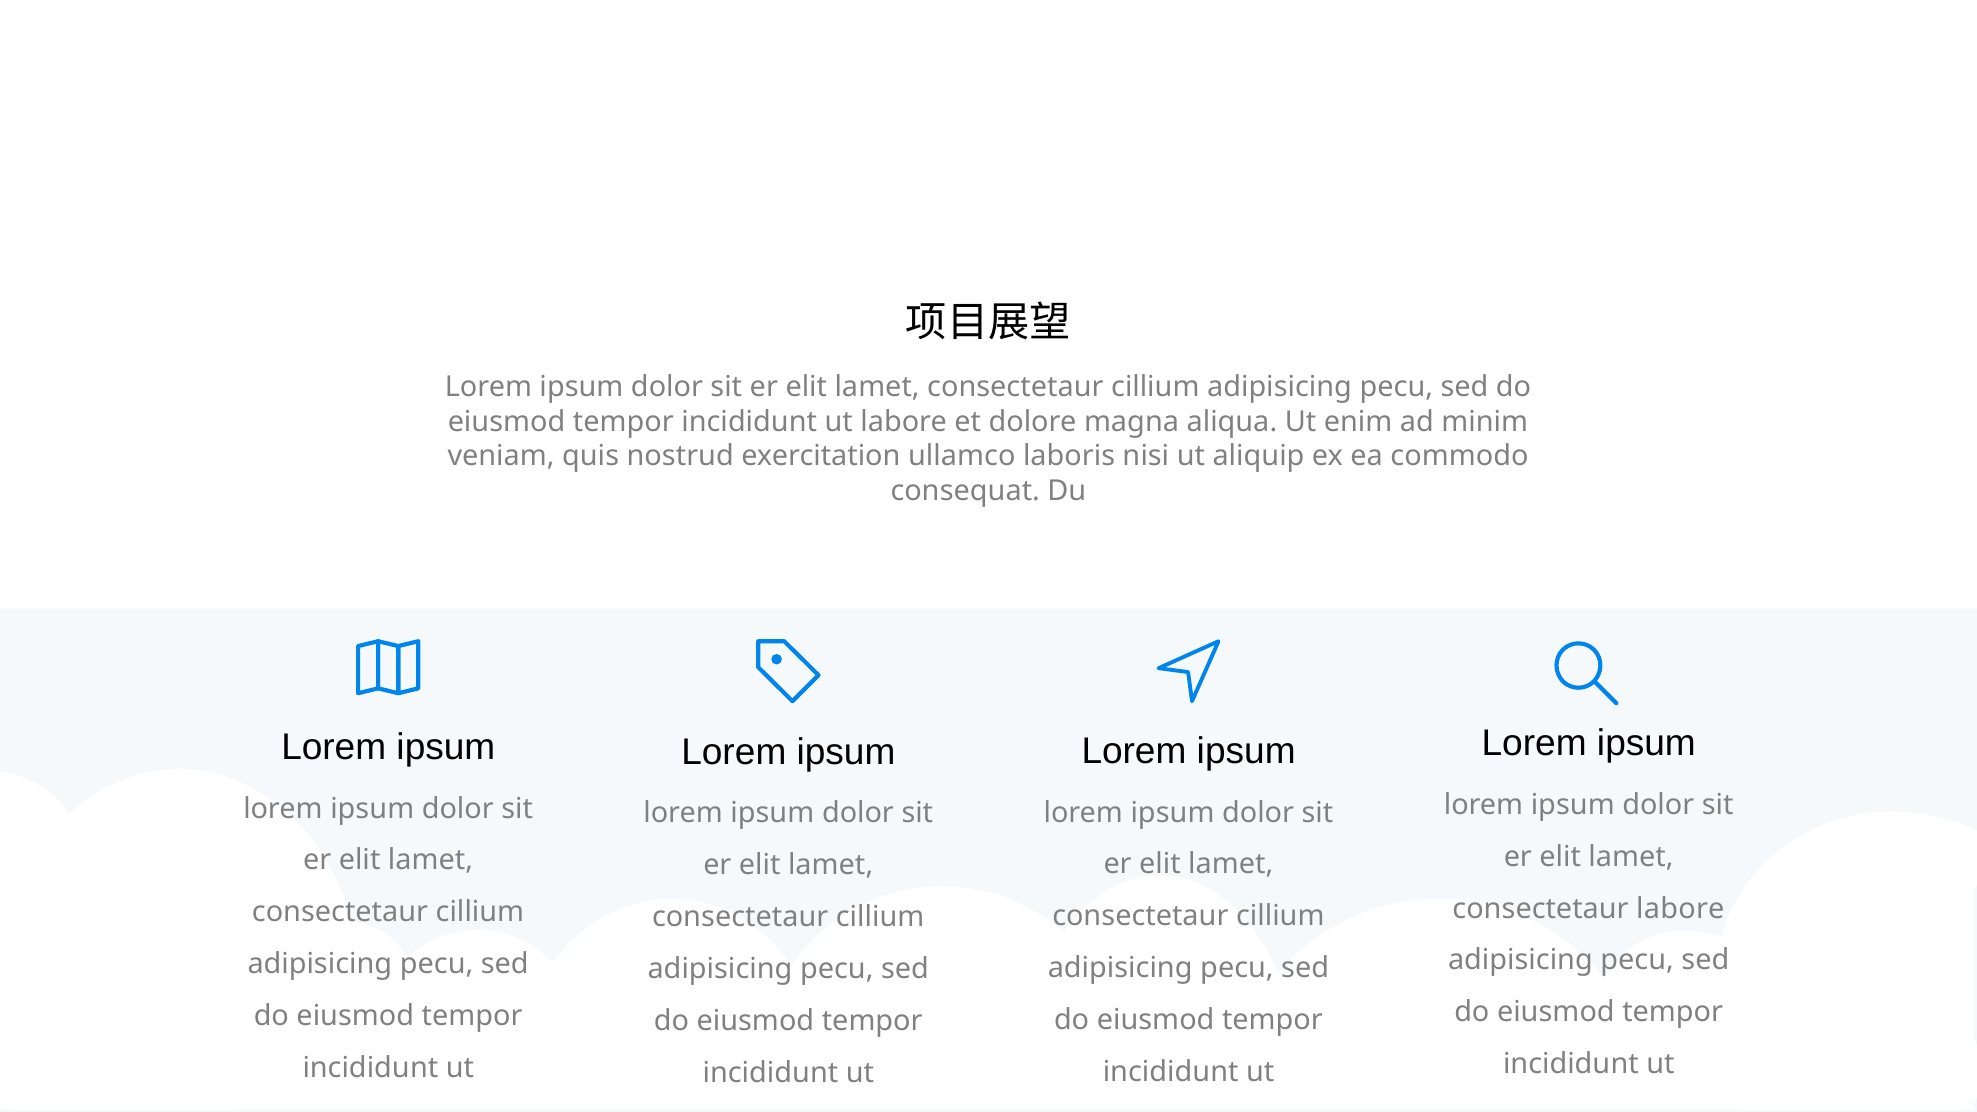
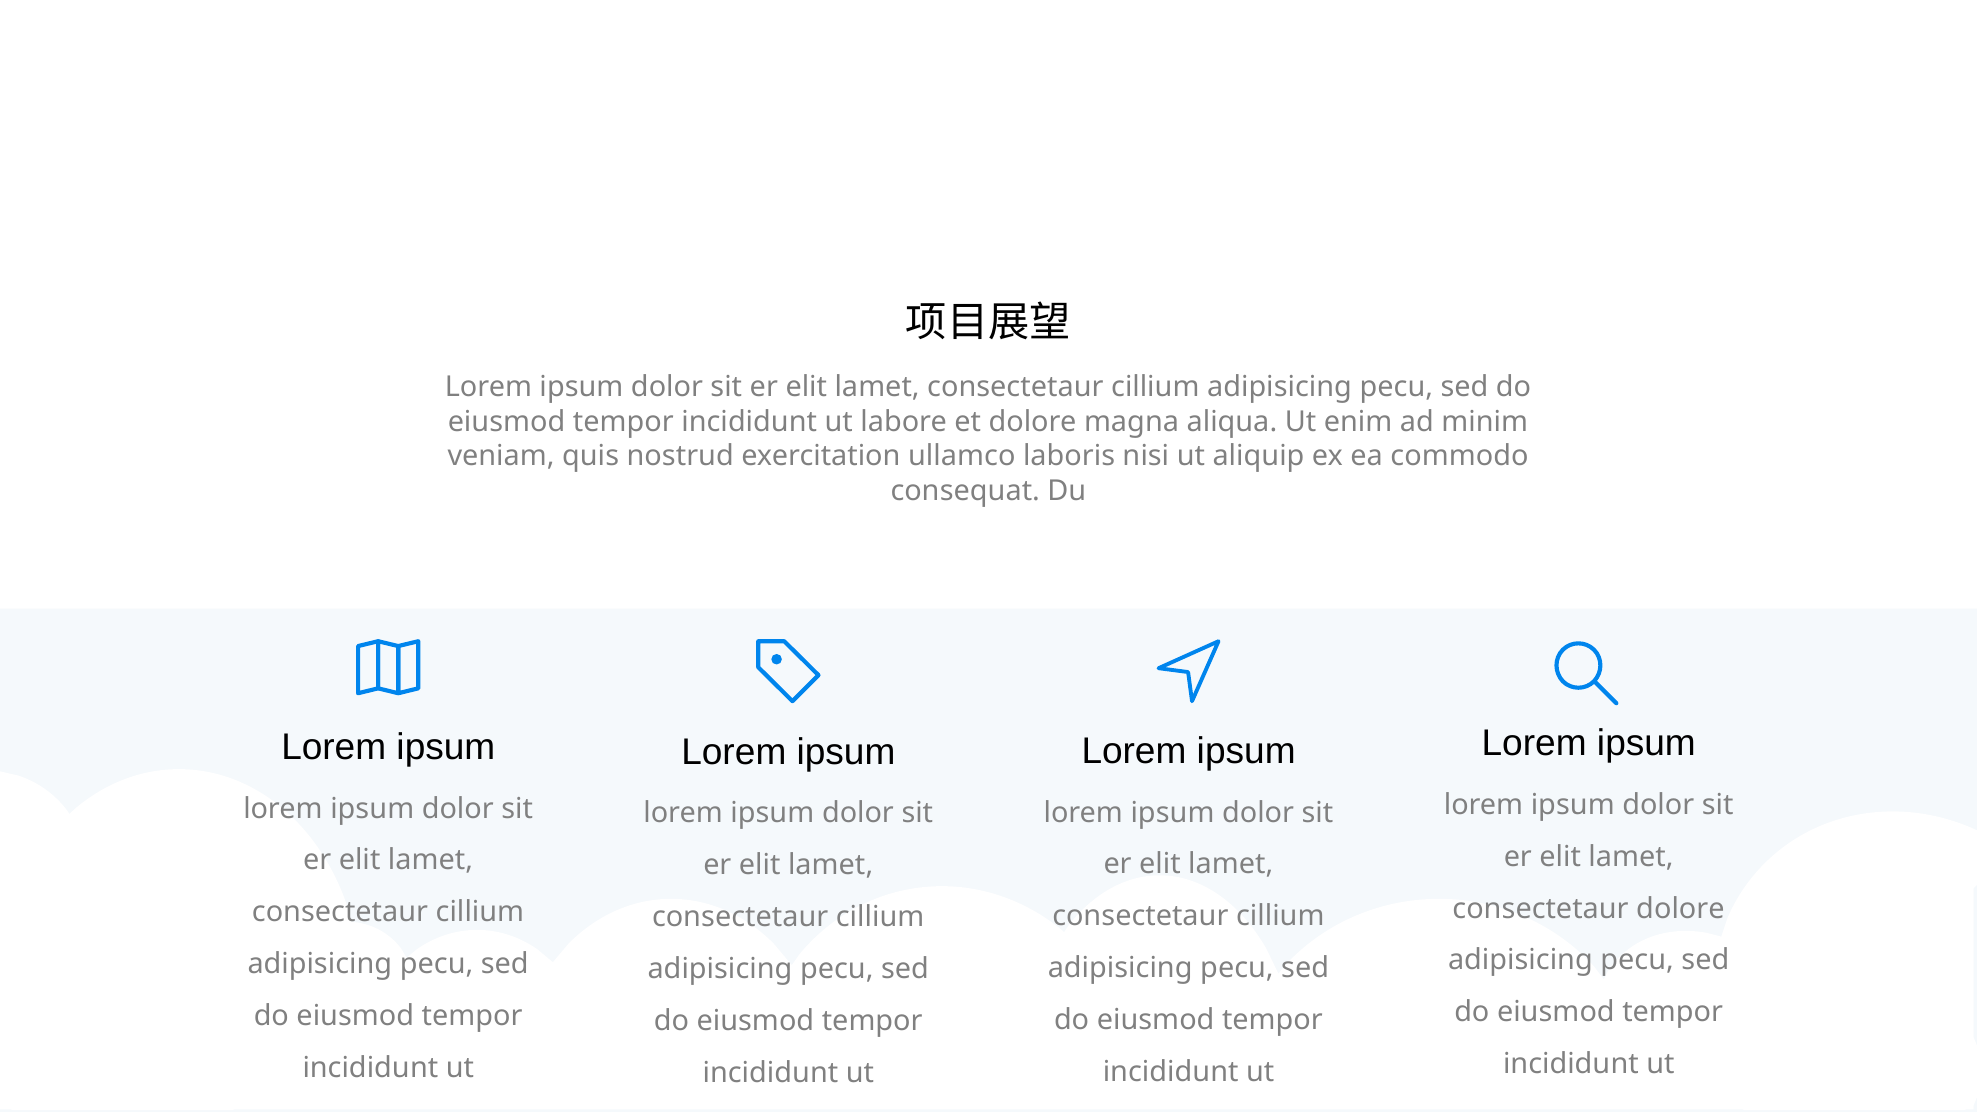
consectetaur labore: labore -> dolore
